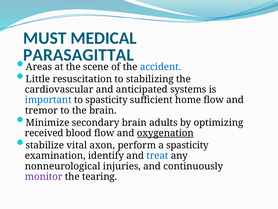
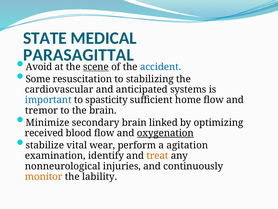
MUST: MUST -> STATE
Areas: Areas -> Avoid
scene underline: none -> present
Little: Little -> Some
adults: adults -> linked
axon: axon -> wear
a spasticity: spasticity -> agitation
treat colour: blue -> orange
monitor colour: purple -> orange
tearing: tearing -> lability
